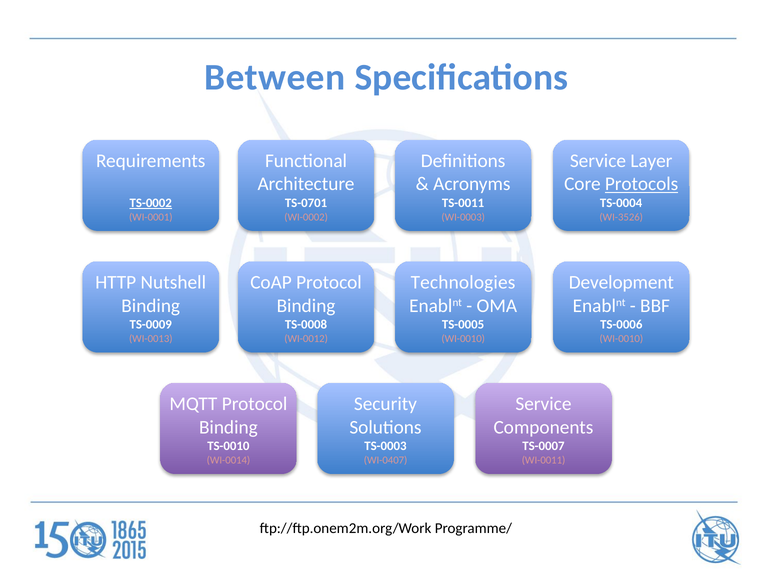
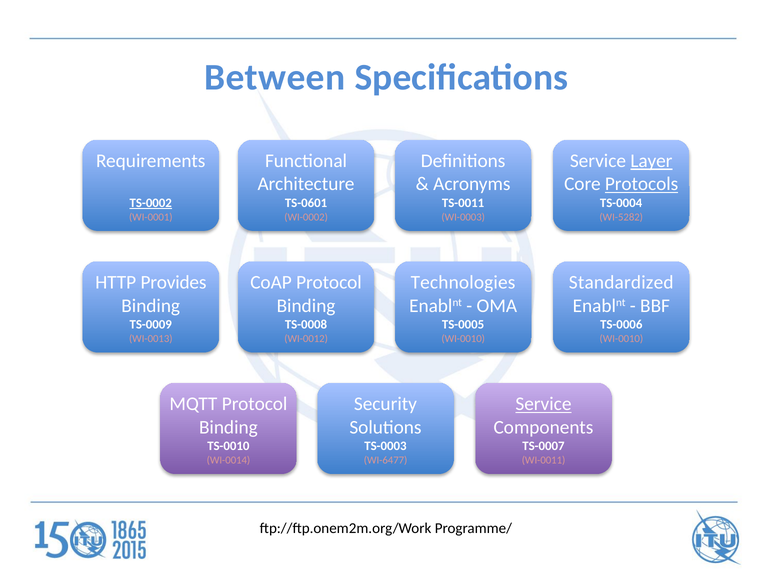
Layer underline: none -> present
TS-0701: TS-0701 -> TS-0601
WI-3526: WI-3526 -> WI-5282
Nutshell: Nutshell -> Provides
Development: Development -> Standardized
Service at (543, 404) underline: none -> present
WI-0407: WI-0407 -> WI-6477
